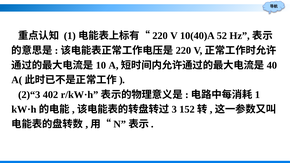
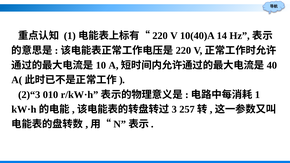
52: 52 -> 14
402: 402 -> 010
152: 152 -> 257
